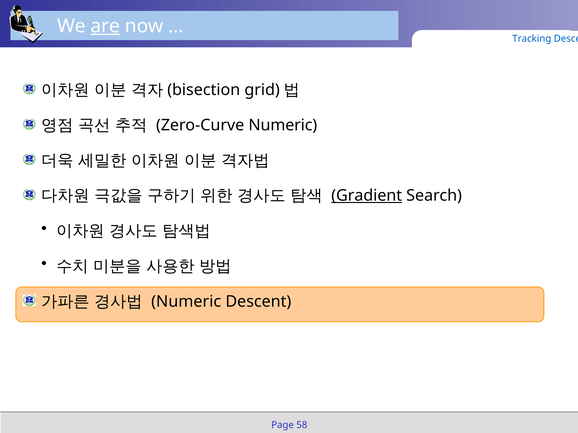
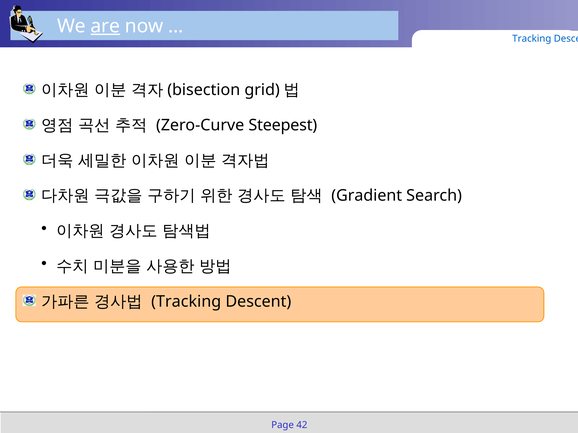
Zero-Curve Numeric: Numeric -> Steepest
Gradient underline: present -> none
Numeric at (186, 302): Numeric -> Tracking
58: 58 -> 42
